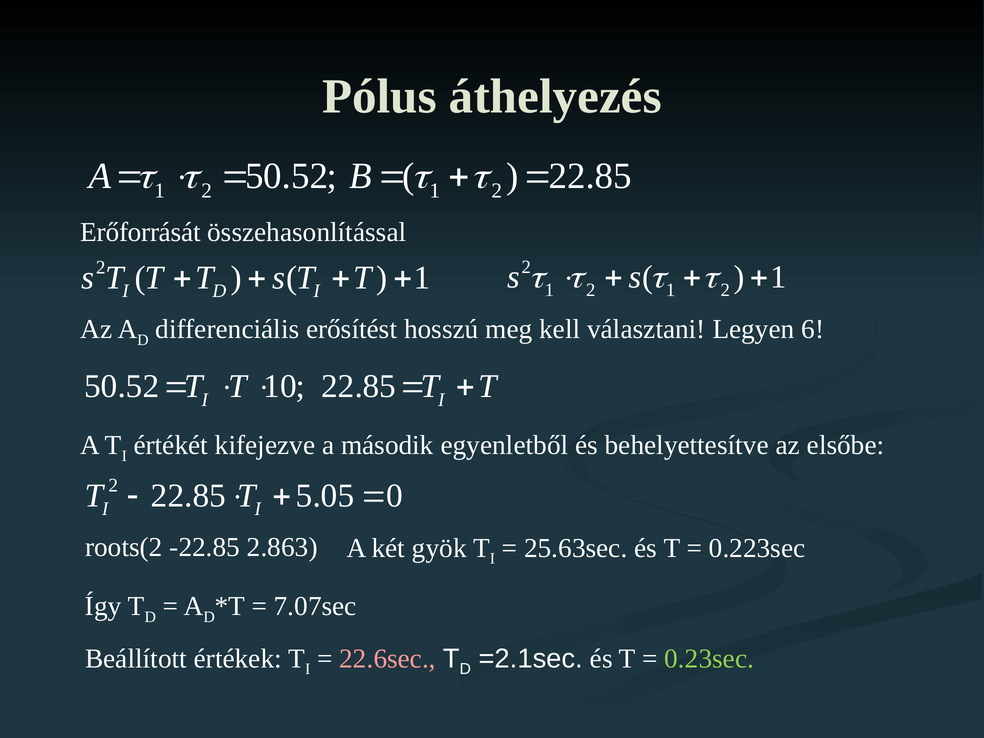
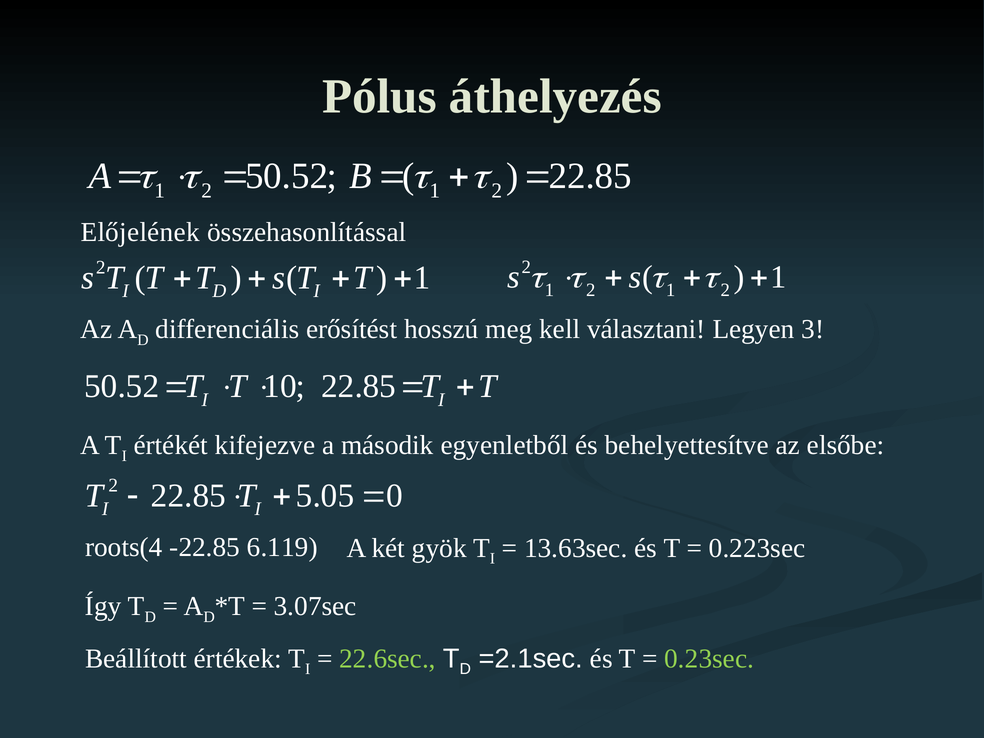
Erőforrását: Erőforrását -> Előjelének
6: 6 -> 3
roots(2: roots(2 -> roots(4
2.863: 2.863 -> 6.119
25.63sec: 25.63sec -> 13.63sec
7.07sec: 7.07sec -> 3.07sec
22.6sec colour: pink -> light green
